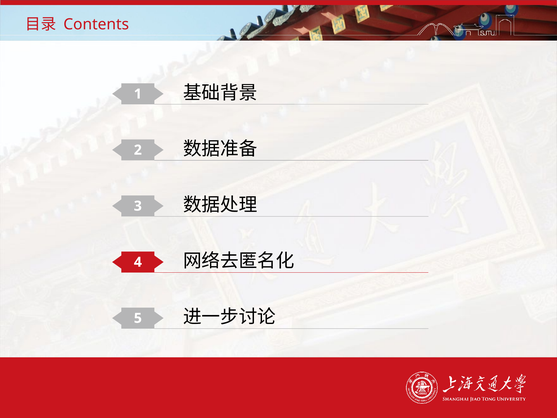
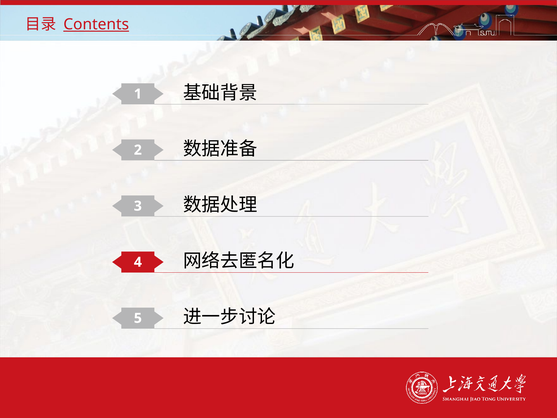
Contents underline: none -> present
